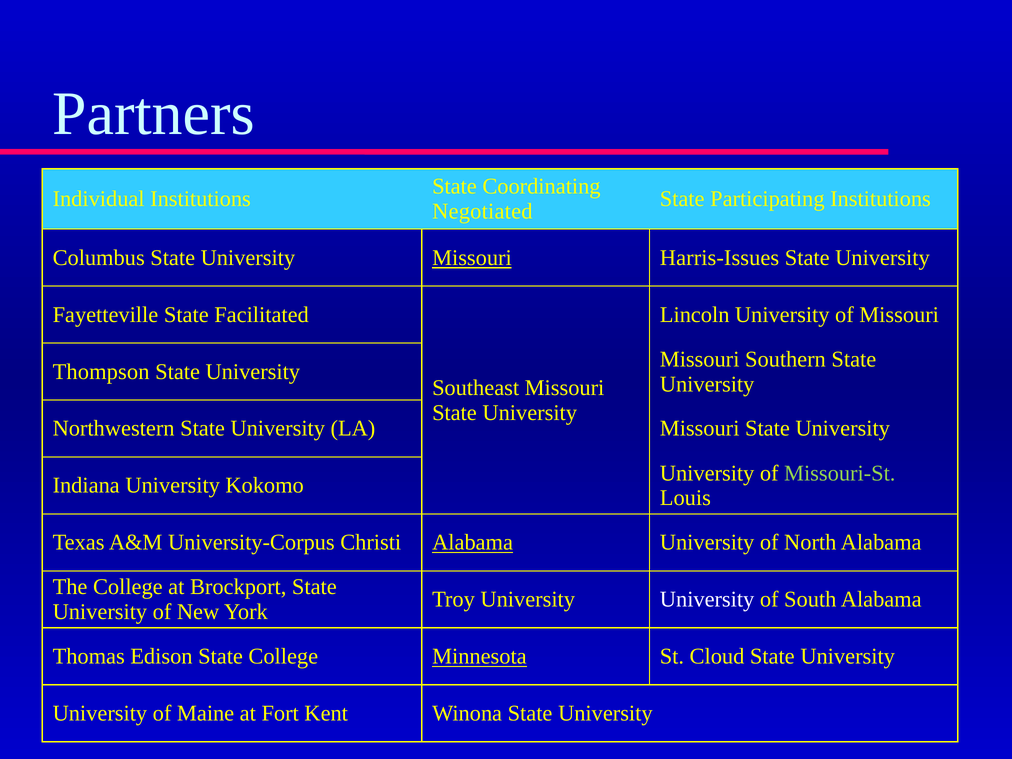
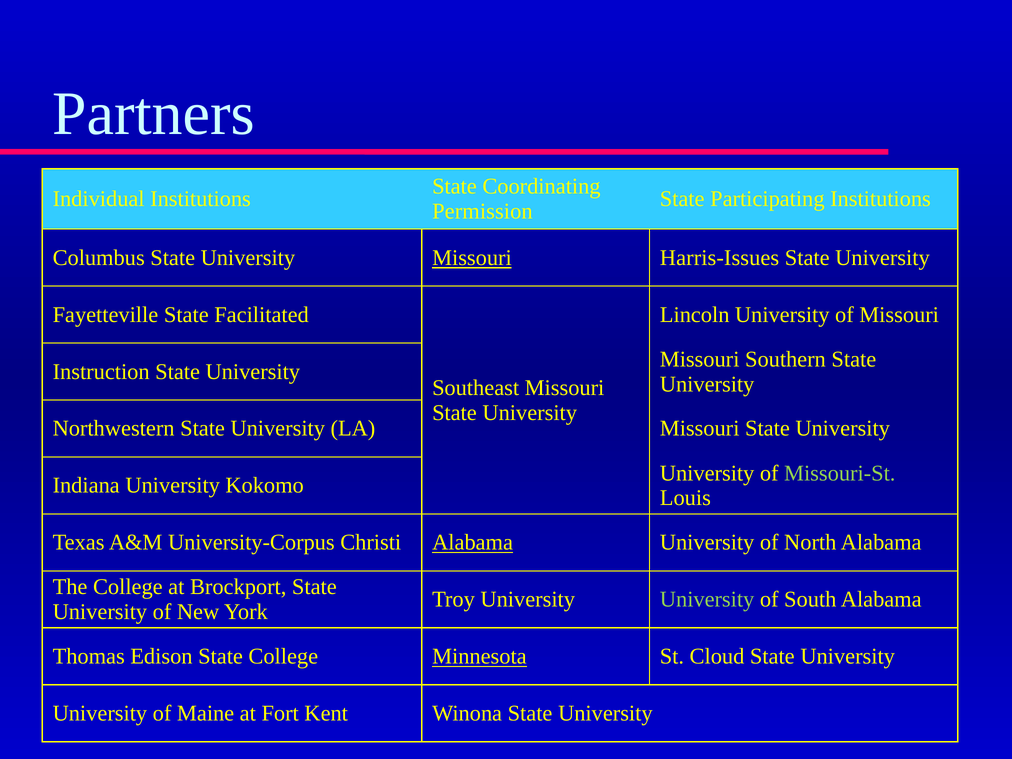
Negotiated: Negotiated -> Permission
Thompson: Thompson -> Instruction
University at (707, 600) colour: white -> light green
